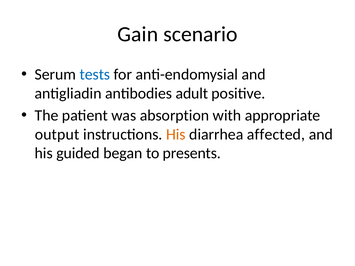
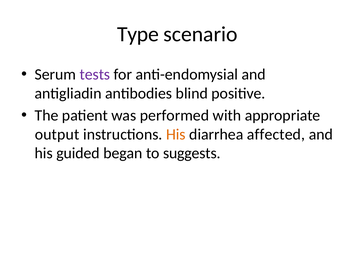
Gain: Gain -> Type
tests colour: blue -> purple
adult: adult -> blind
absorption: absorption -> performed
presents: presents -> suggests
